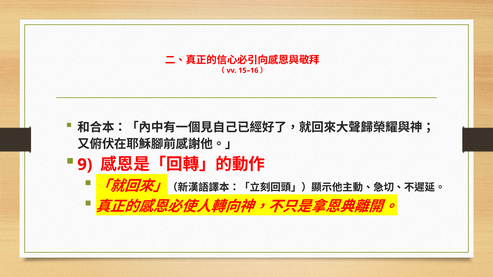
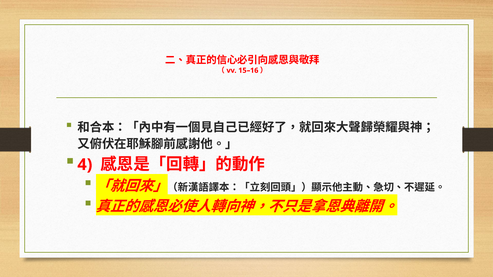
9: 9 -> 4
